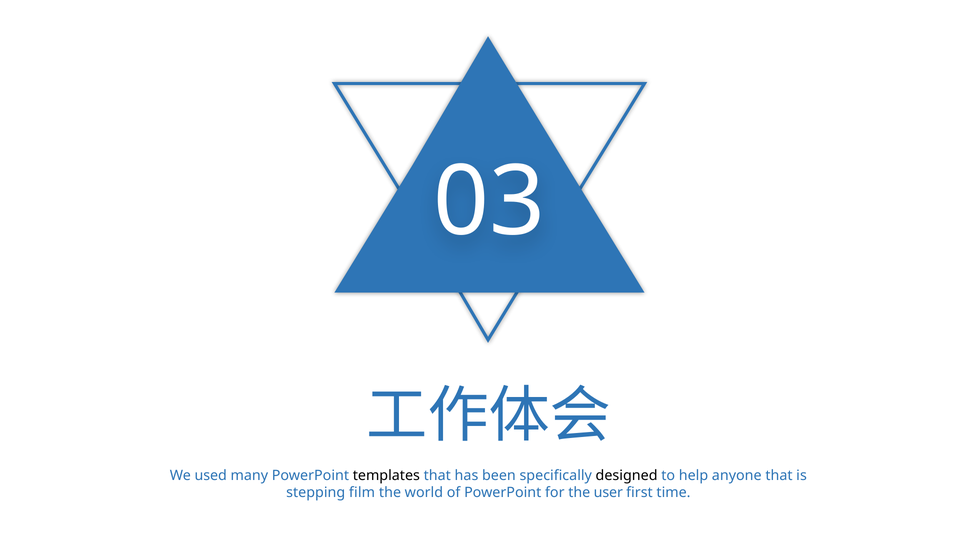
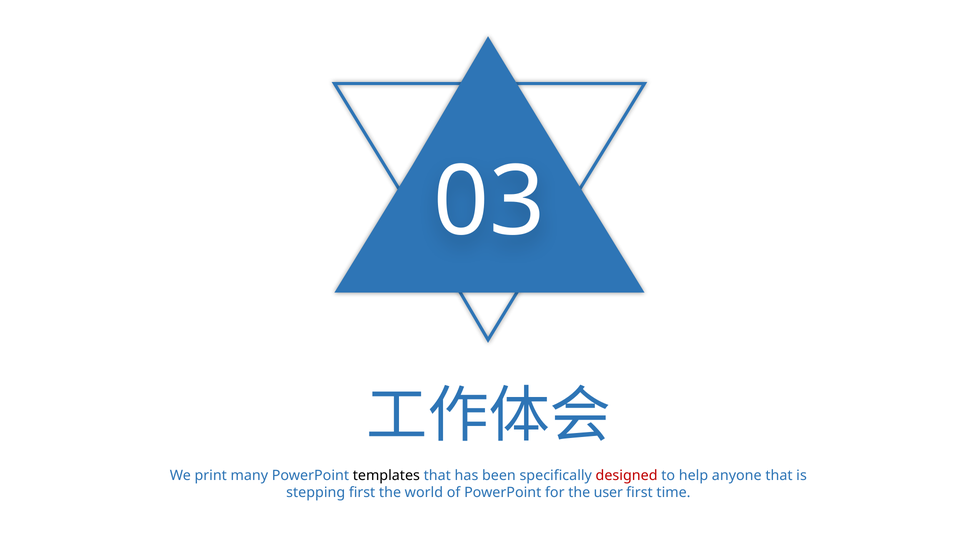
used: used -> print
designed colour: black -> red
stepping film: film -> first
